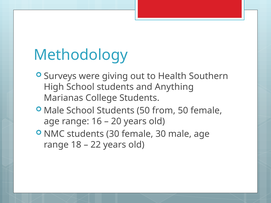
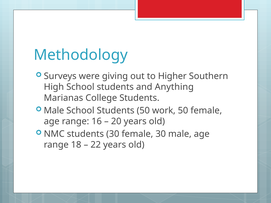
Health: Health -> Higher
from: from -> work
